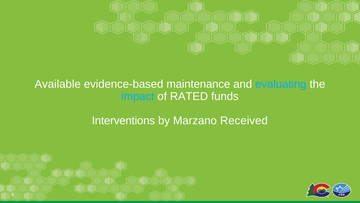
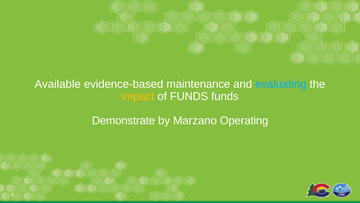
impact colour: light blue -> yellow
of RATED: RATED -> FUNDS
Interventions: Interventions -> Demonstrate
Received: Received -> Operating
